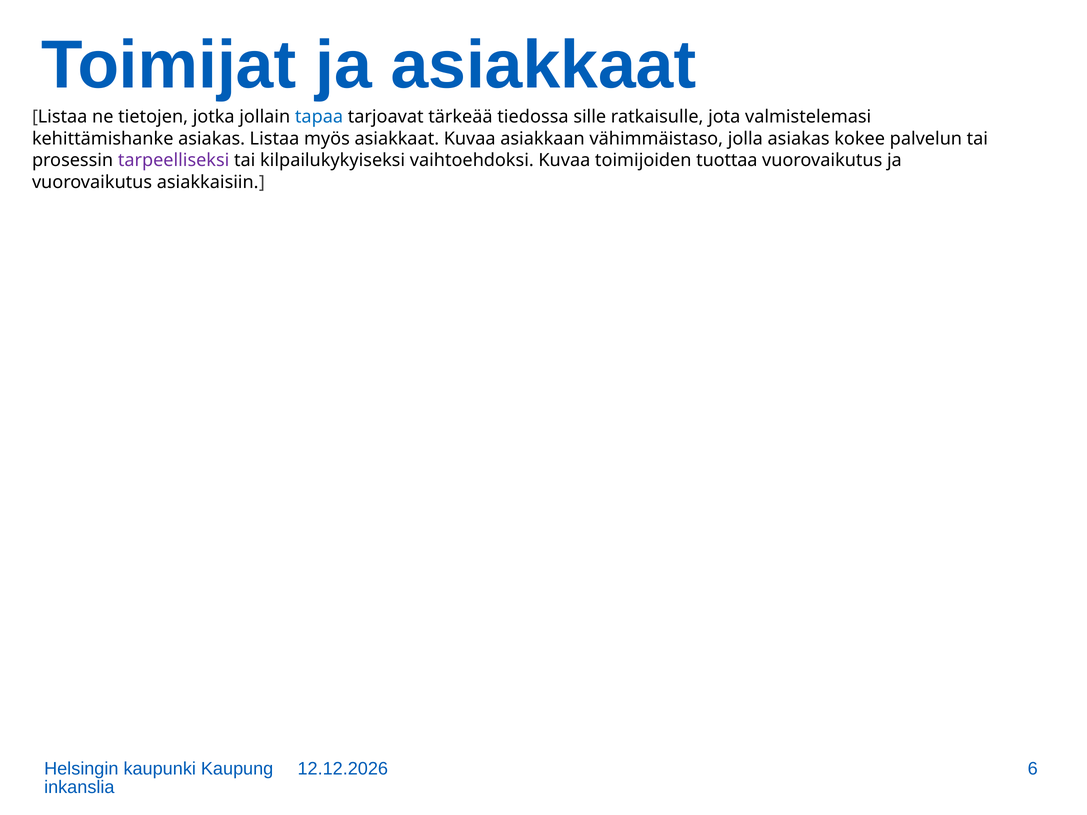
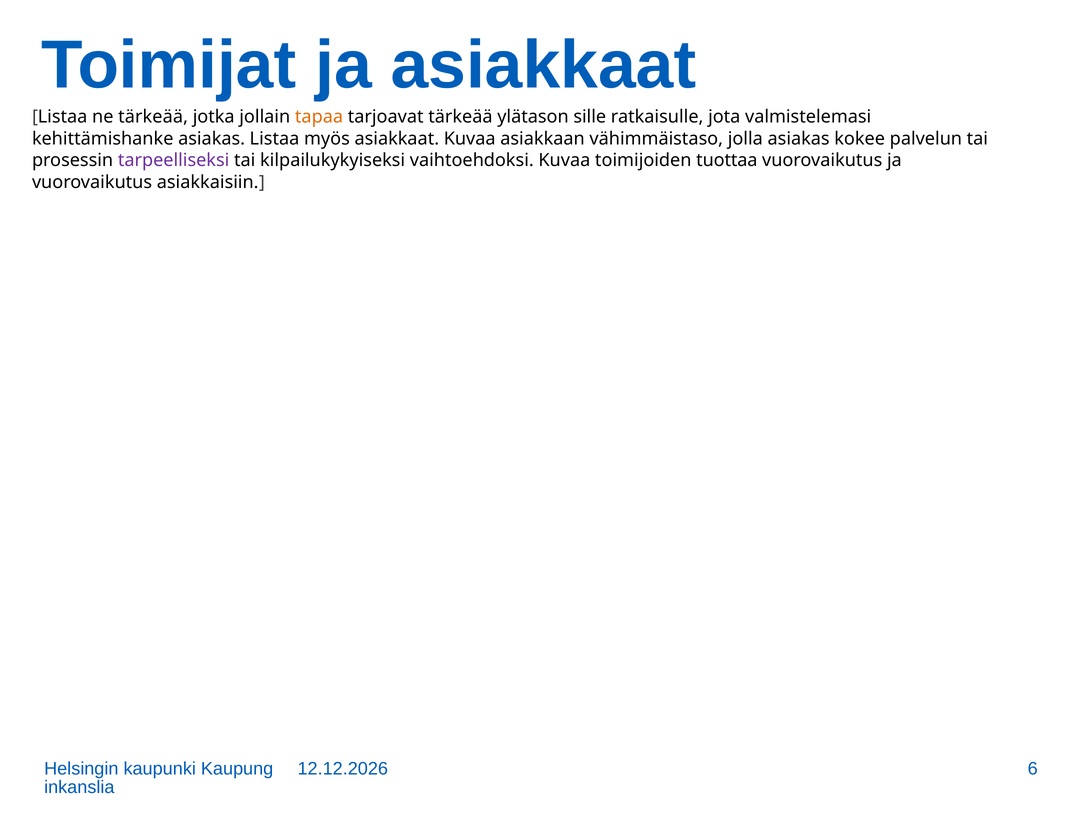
ne tietojen: tietojen -> tärkeää
tapaa colour: blue -> orange
tiedossa: tiedossa -> ylätason
